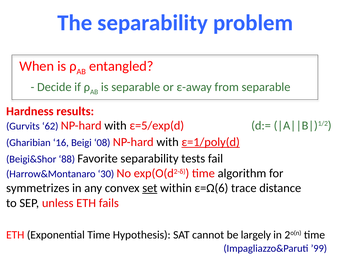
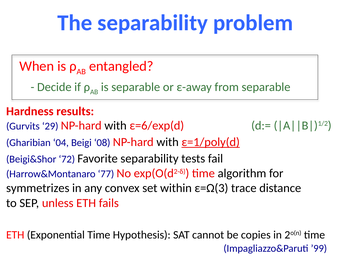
62: 62 -> 29
ε=5/exp(d: ε=5/exp(d -> ε=6/exp(d
16: 16 -> 04
88: 88 -> 72
30: 30 -> 77
set underline: present -> none
ε=Ω(6: ε=Ω(6 -> ε=Ω(3
largely: largely -> copies
